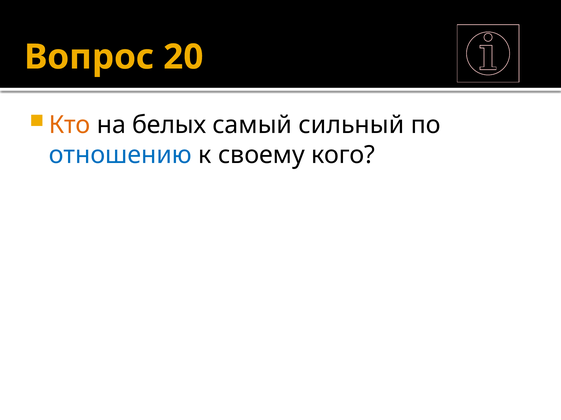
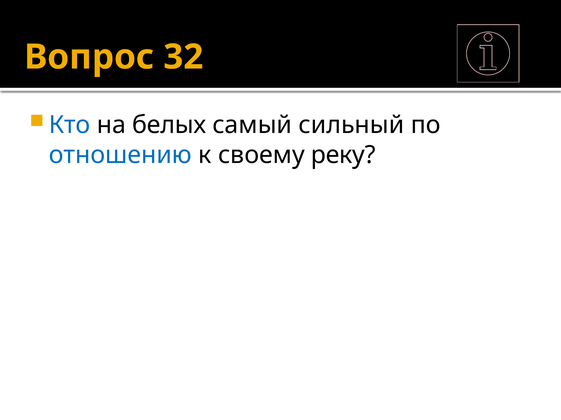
20: 20 -> 32
Кто colour: orange -> blue
кого: кого -> реку
